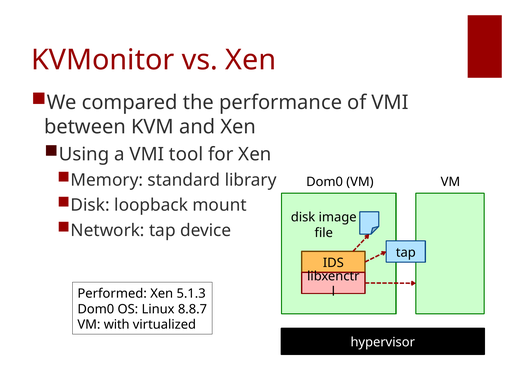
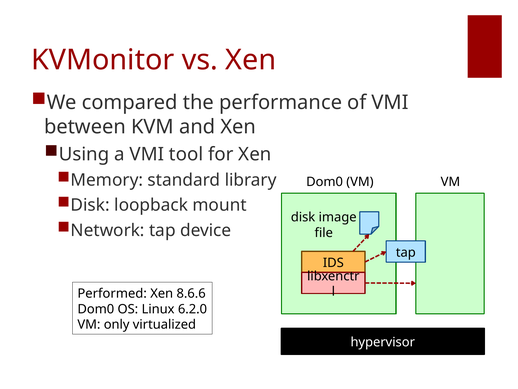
5.1.3: 5.1.3 -> 8.6.6
8.8.7: 8.8.7 -> 6.2.0
with: with -> only
